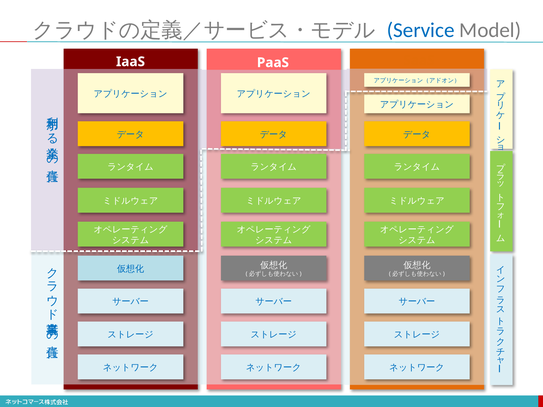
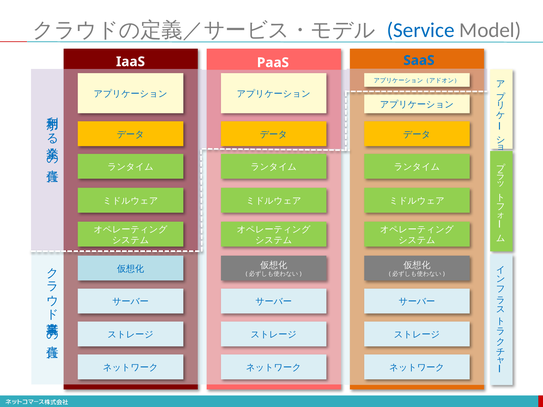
SaaS colour: orange -> blue
